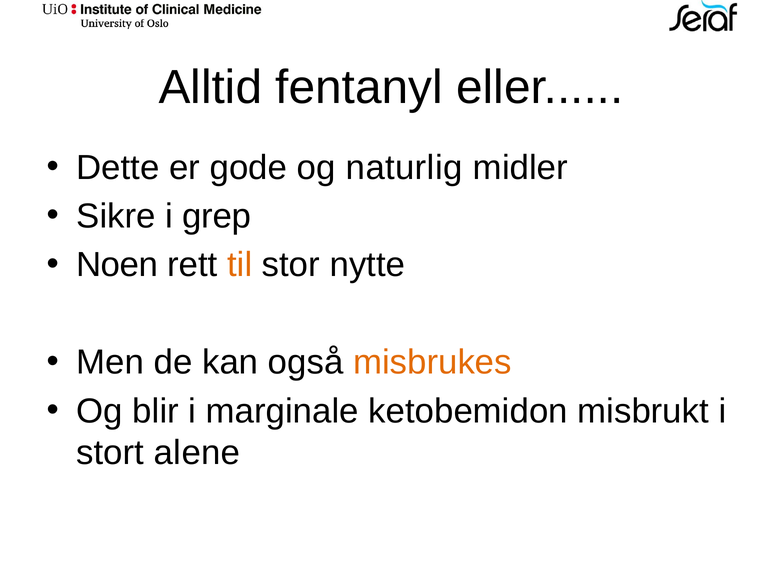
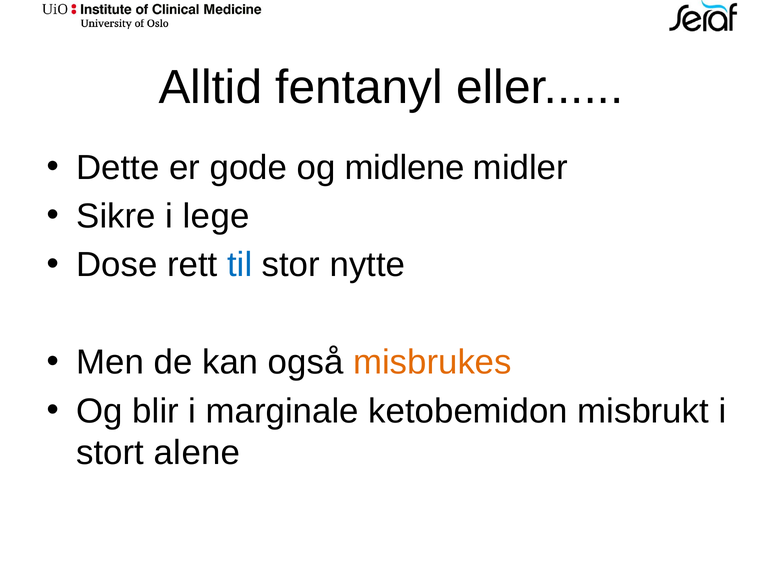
naturlig: naturlig -> midlene
grep: grep -> lege
Noen: Noen -> Dose
til colour: orange -> blue
